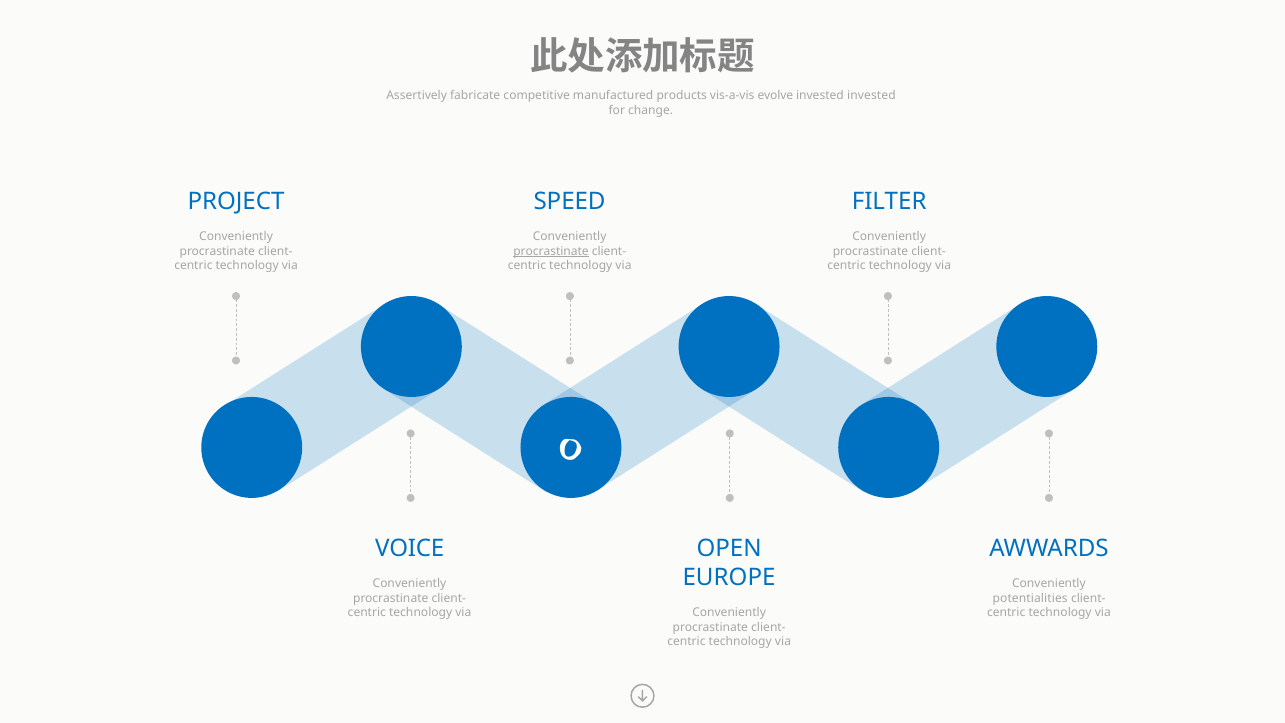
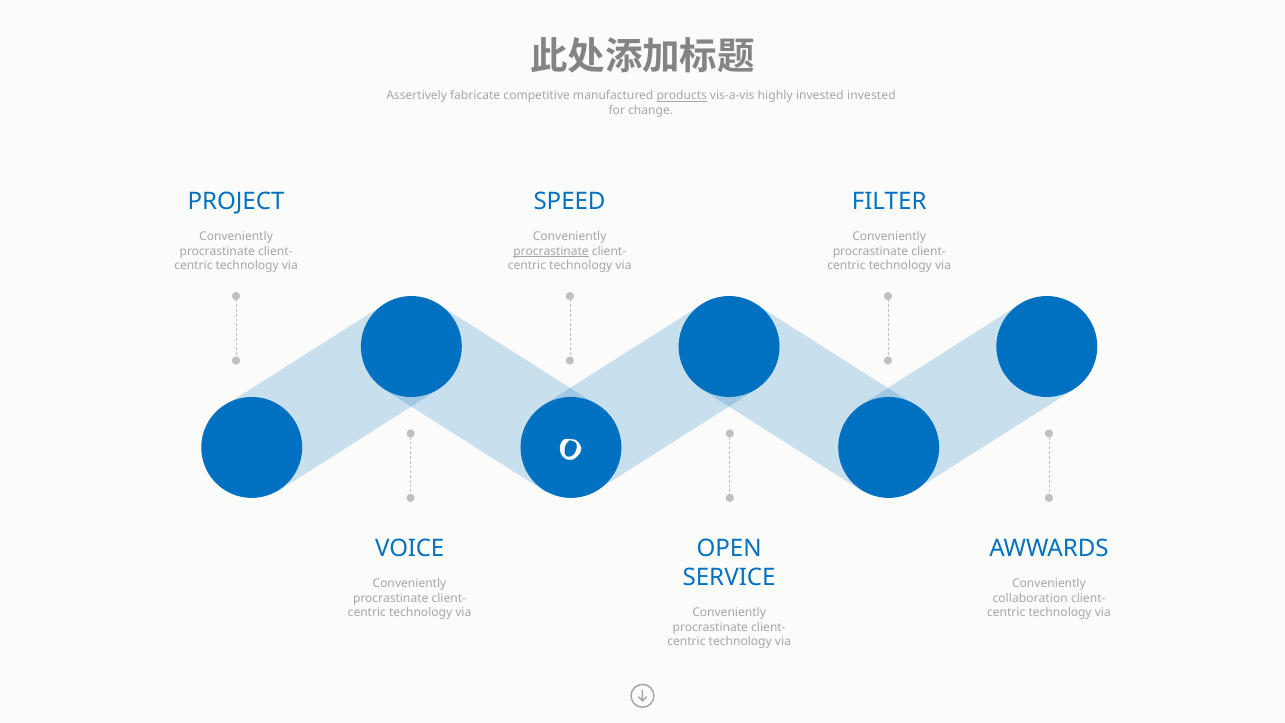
products underline: none -> present
evolve: evolve -> highly
EUROPE: EUROPE -> SERVICE
potentialities: potentialities -> collaboration
